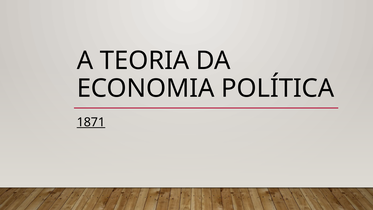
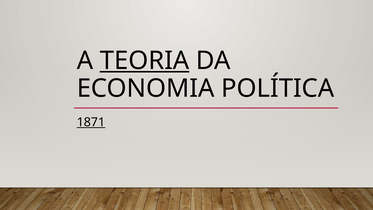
TEORIA underline: none -> present
